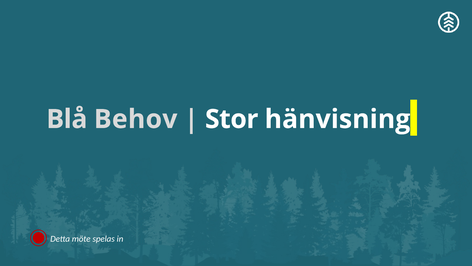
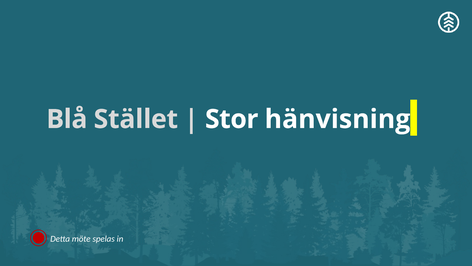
Behov: Behov -> Stället
